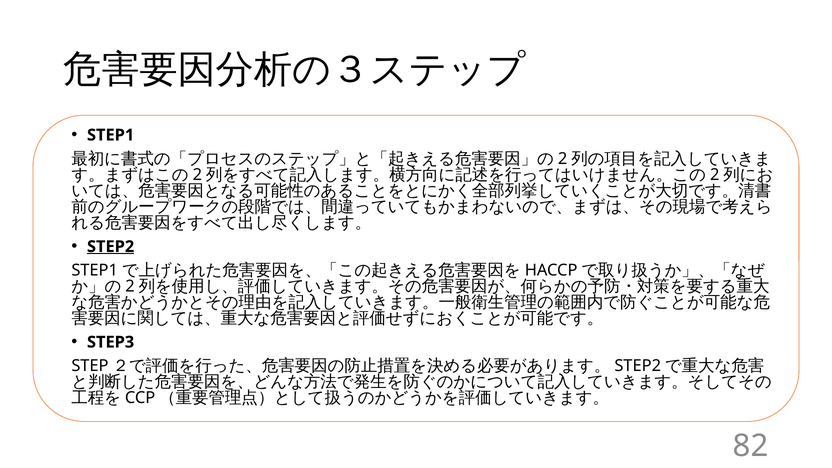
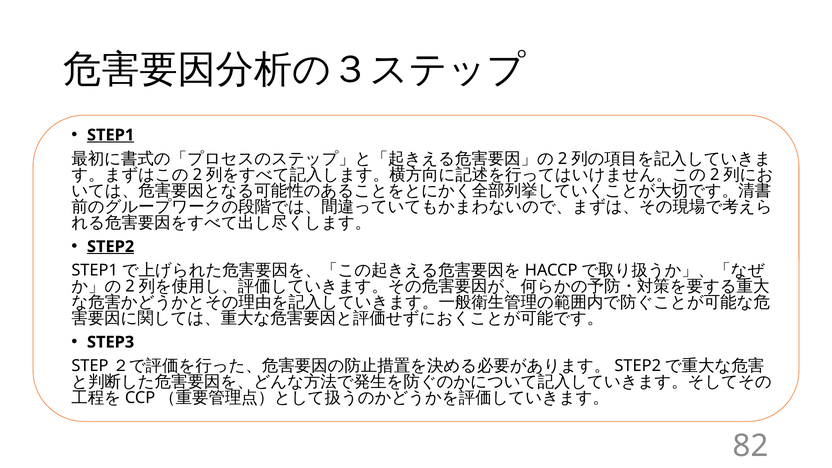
STEP1 underline: none -> present
